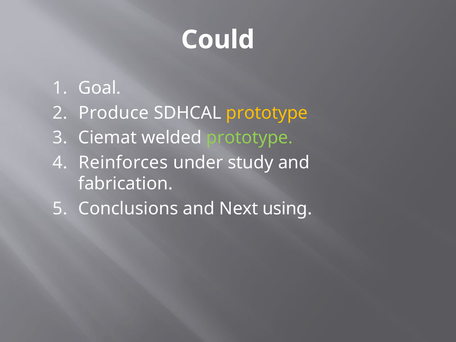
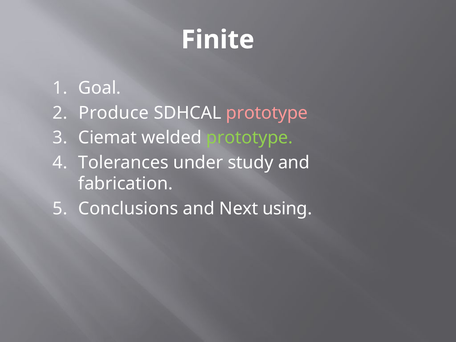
Could: Could -> Finite
prototype at (267, 113) colour: yellow -> pink
Reinforces: Reinforces -> Tolerances
